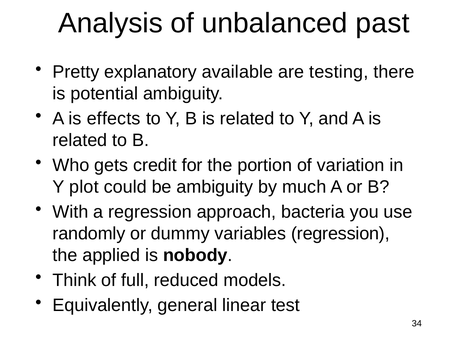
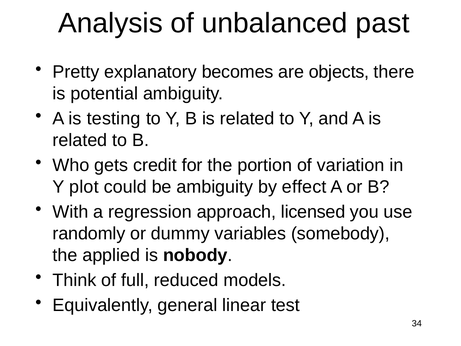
available: available -> becomes
testing: testing -> objects
effects: effects -> testing
much: much -> effect
bacteria: bacteria -> licensed
variables regression: regression -> somebody
